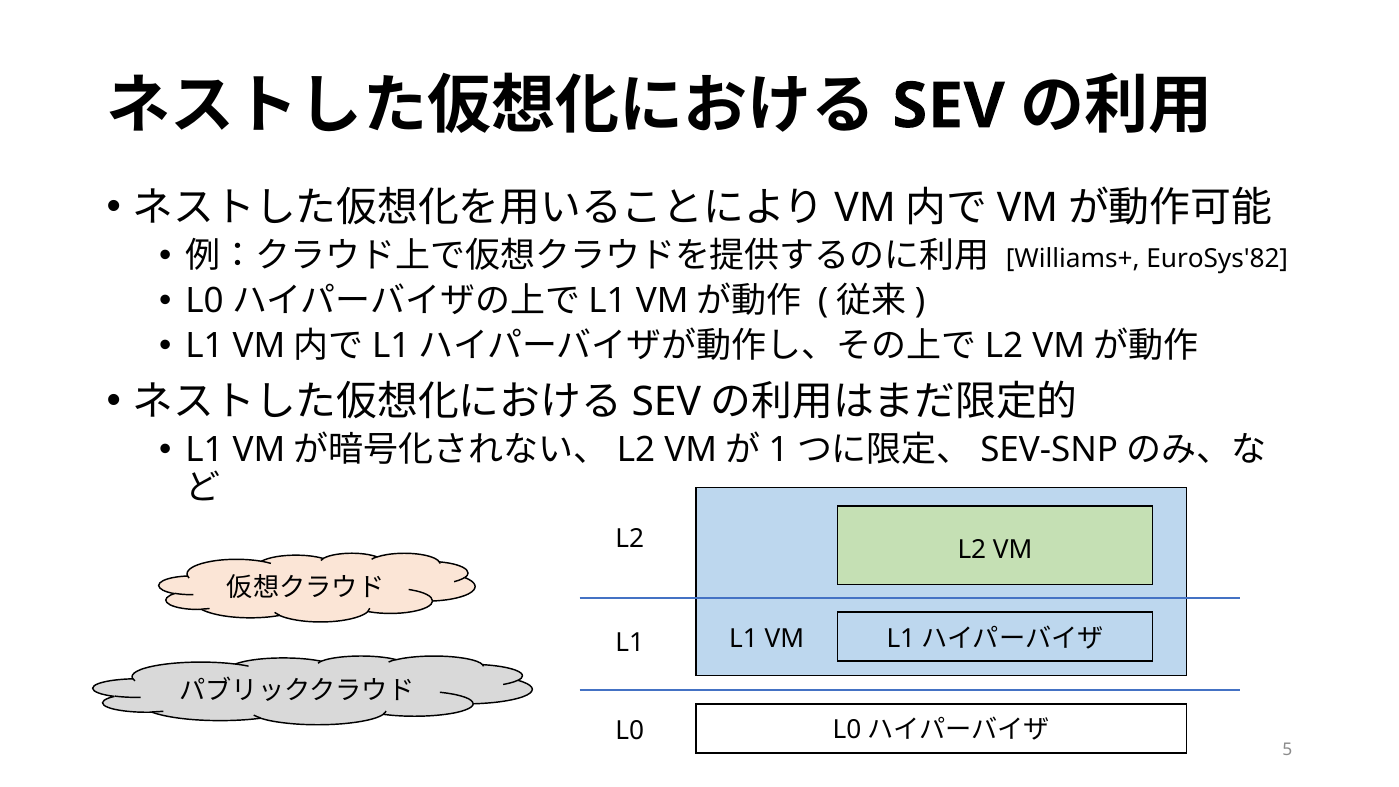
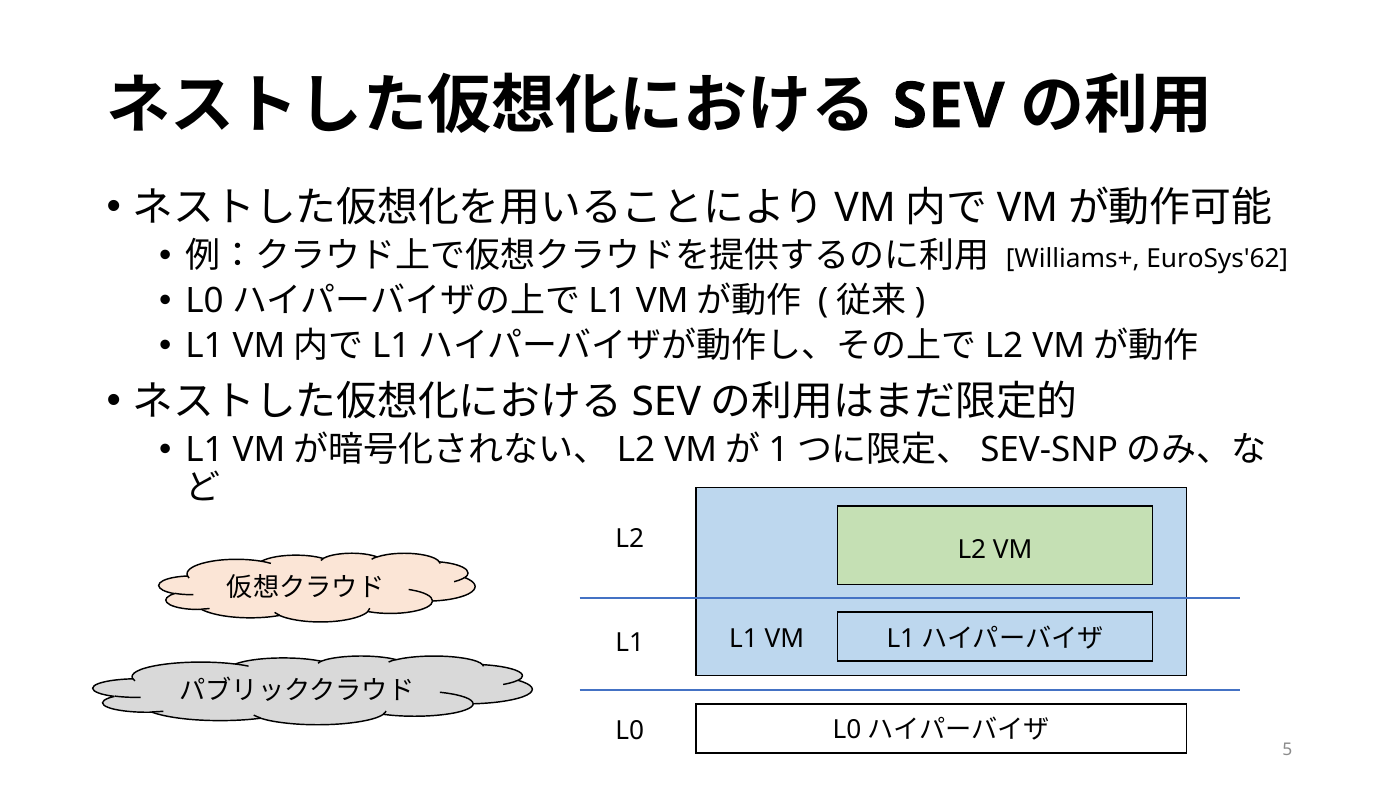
EuroSys'82: EuroSys'82 -> EuroSys'62
